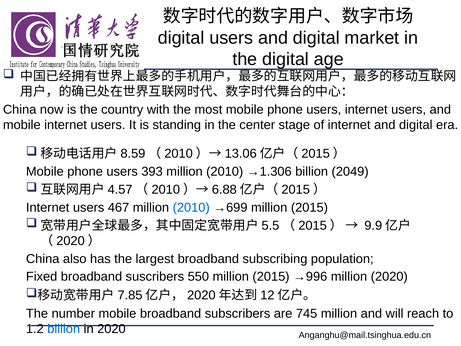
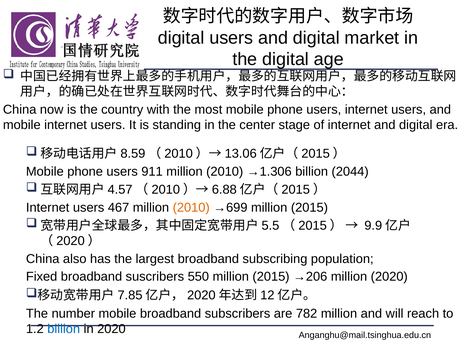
393: 393 -> 911
2049: 2049 -> 2044
2010 at (191, 207) colour: blue -> orange
→996: →996 -> →206
745: 745 -> 782
